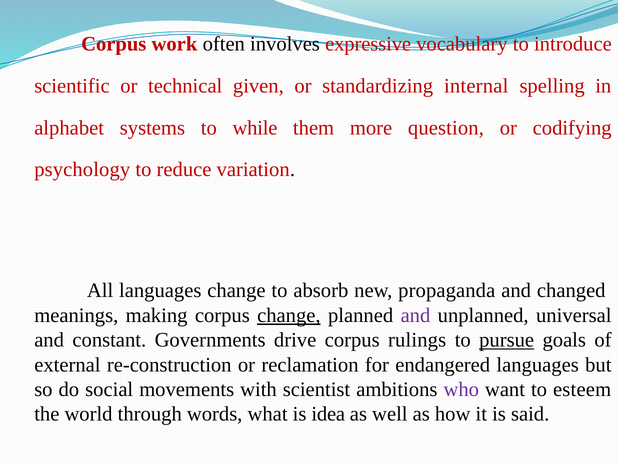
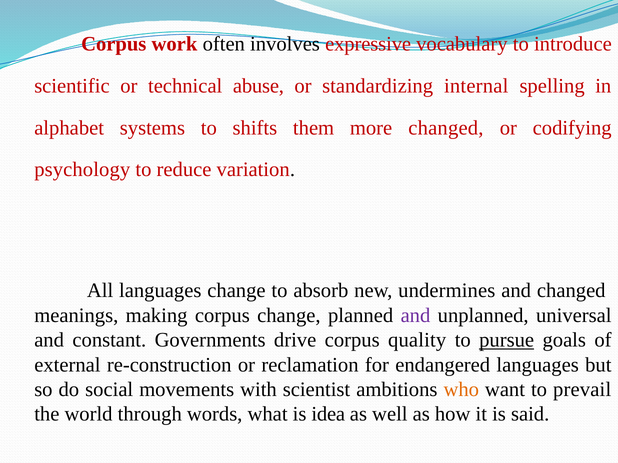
given: given -> abuse
while: while -> shifts
more question: question -> changed
propaganda: propaganda -> undermines
change at (289, 316) underline: present -> none
rulings: rulings -> quality
who colour: purple -> orange
esteem: esteem -> prevail
